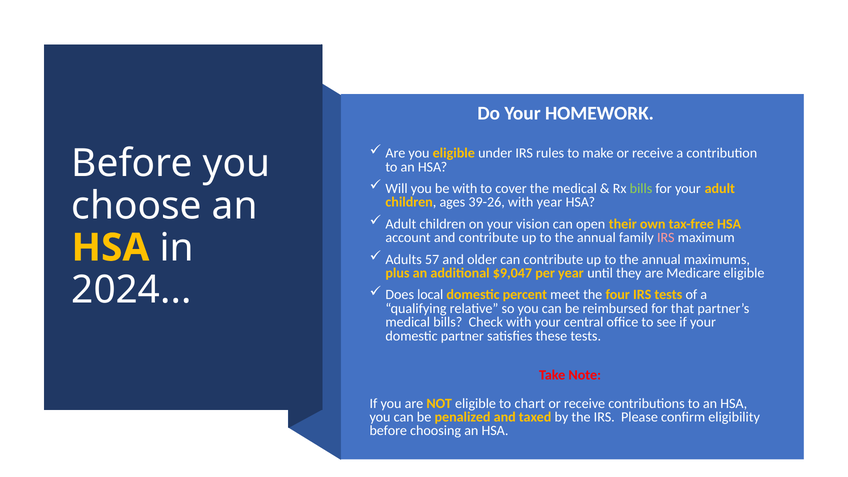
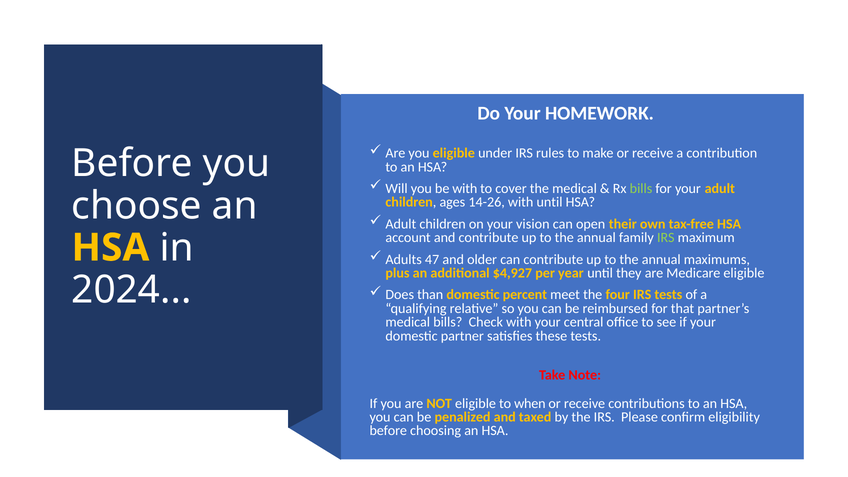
39-26: 39-26 -> 14-26
with year: year -> until
IRS at (666, 238) colour: pink -> light green
57: 57 -> 47
$9,047: $9,047 -> $4,927
local: local -> than
chart: chart -> when
